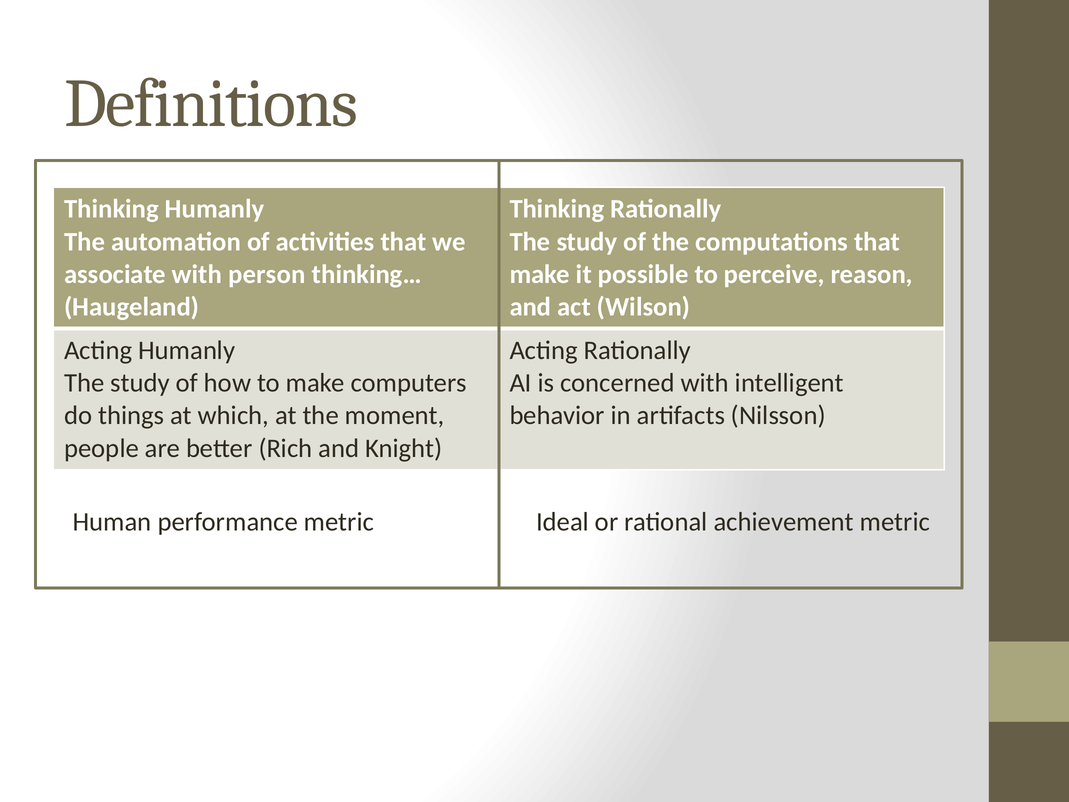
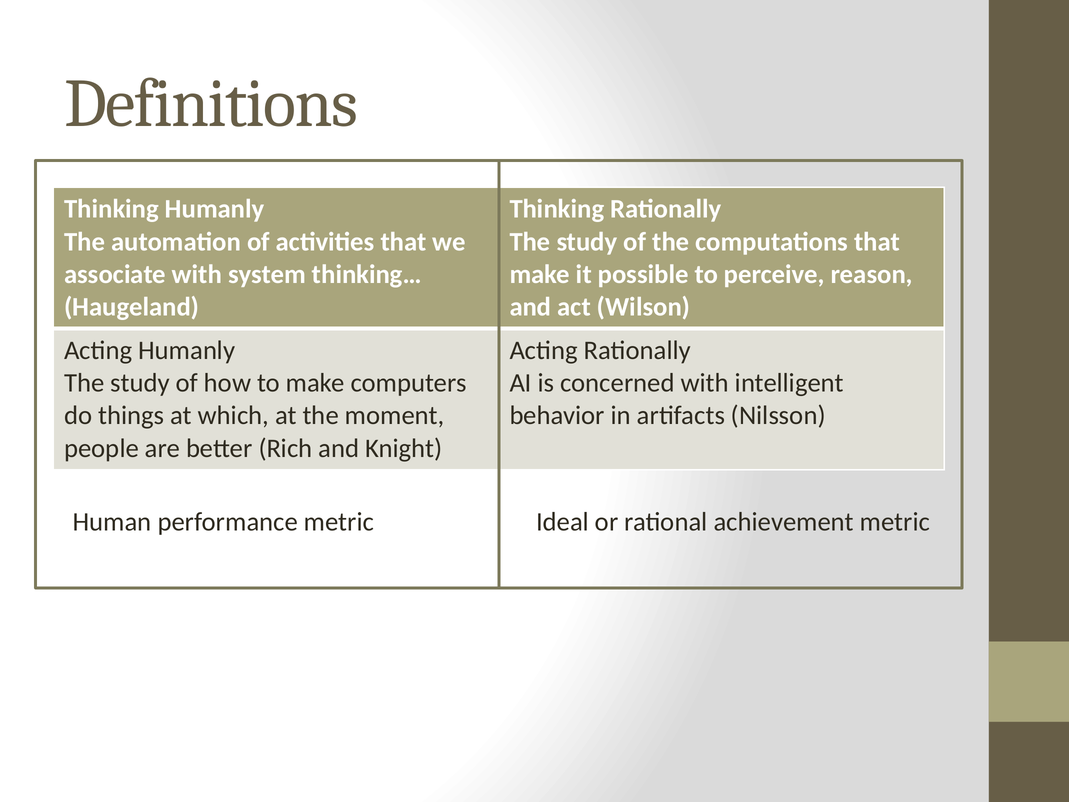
person: person -> system
